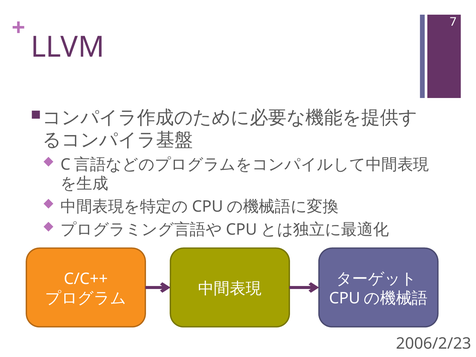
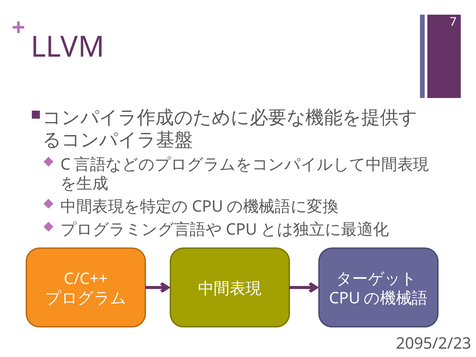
2006/2/23: 2006/2/23 -> 2095/2/23
